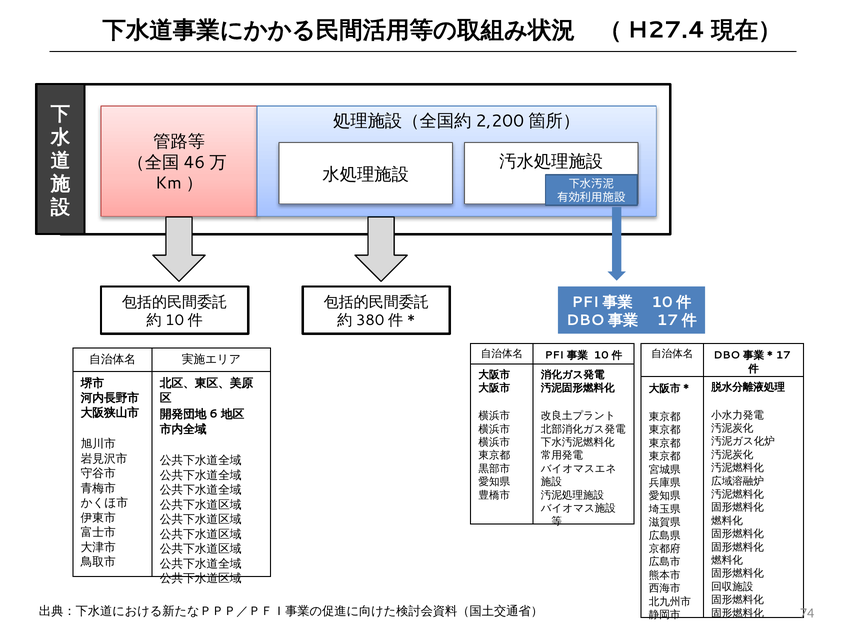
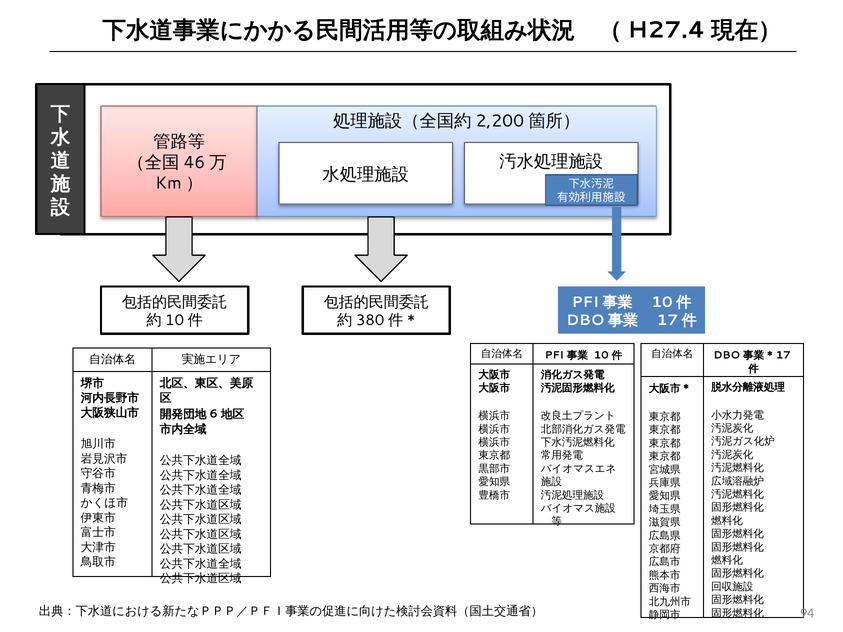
74: 74 -> 94
